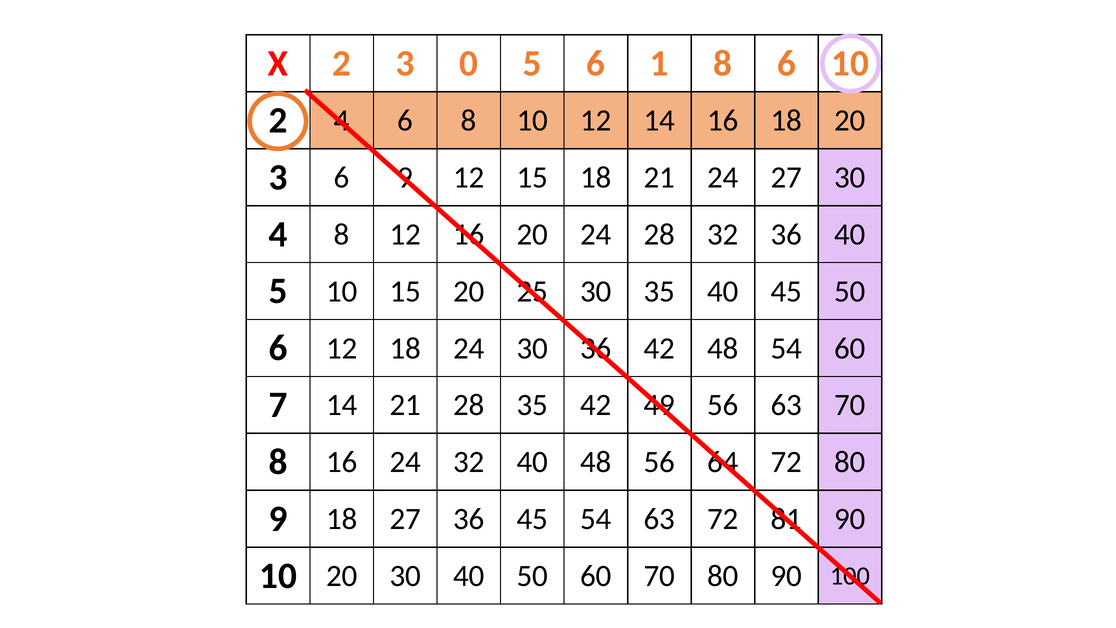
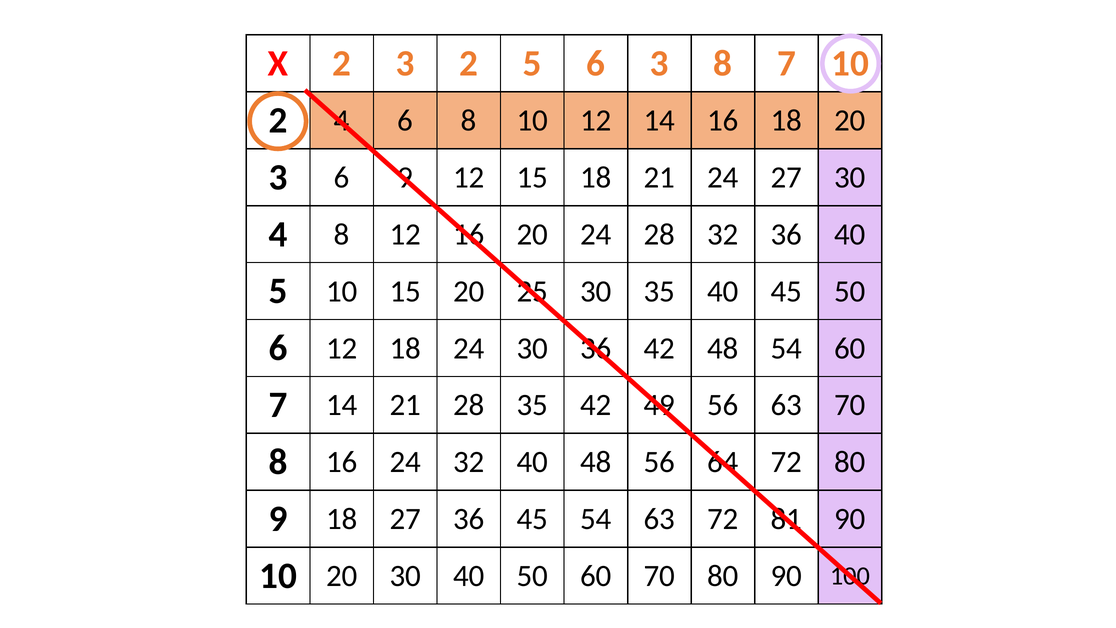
3 0: 0 -> 2
6 1: 1 -> 3
8 6: 6 -> 7
